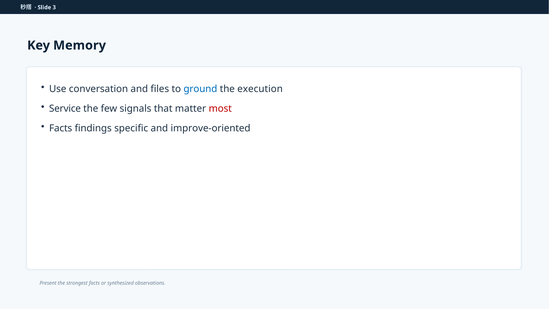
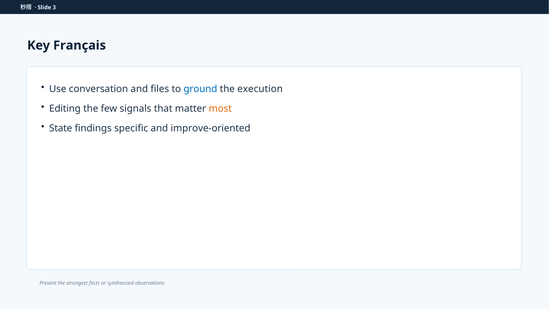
Memory: Memory -> Français
Service: Service -> Editing
most colour: red -> orange
Facts at (61, 128): Facts -> State
